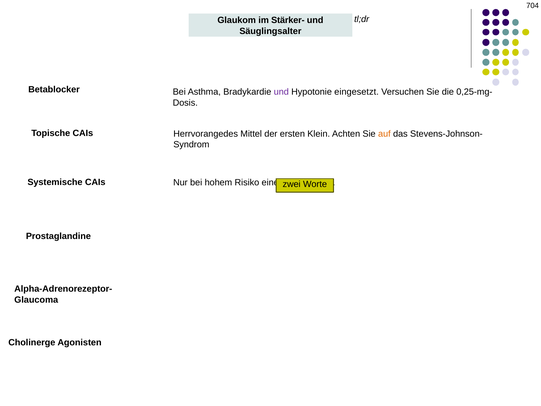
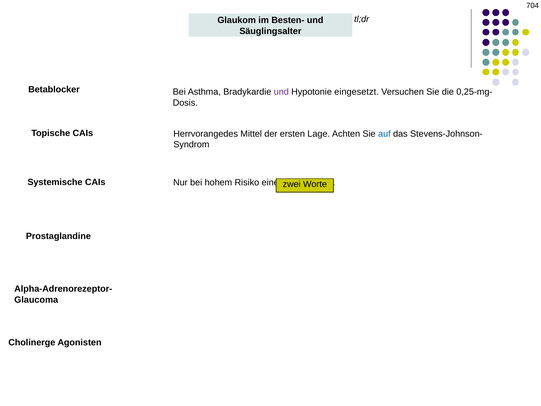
Stärker-: Stärker- -> Besten-
Klein: Klein -> Lage
auf colour: orange -> blue
